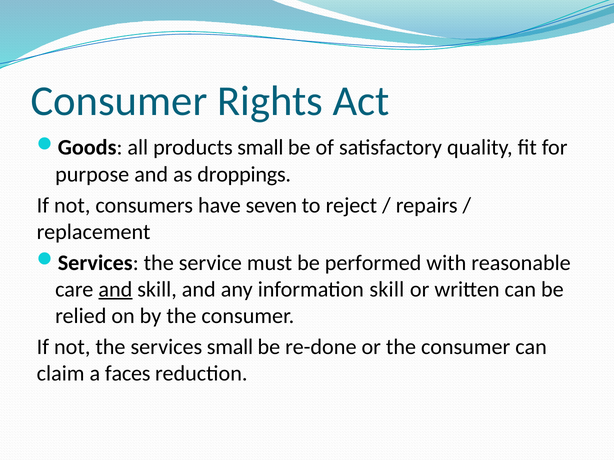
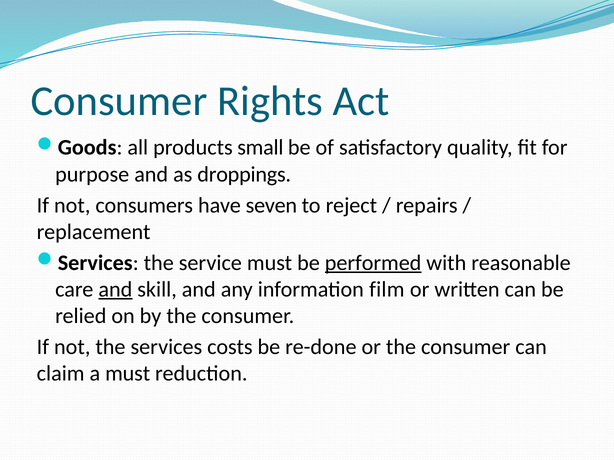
performed underline: none -> present
information skill: skill -> film
services small: small -> costs
a faces: faces -> must
